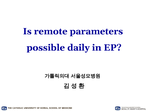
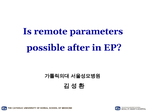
daily: daily -> after
